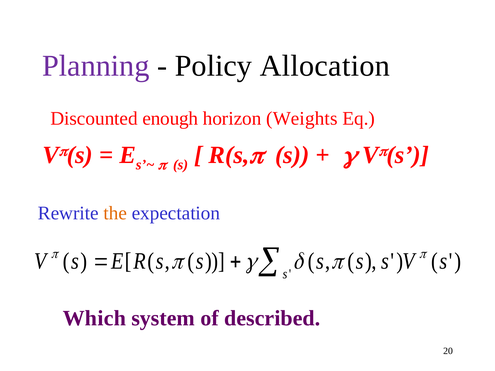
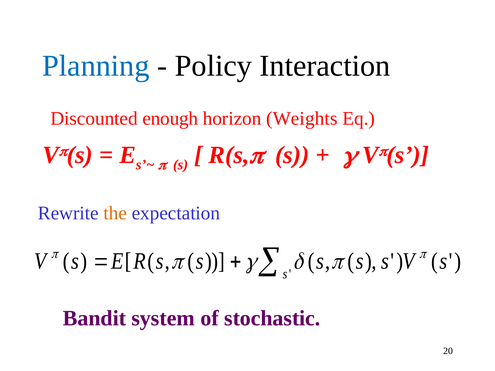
Planning colour: purple -> blue
Allocation: Allocation -> Interaction
Which: Which -> Bandit
described: described -> stochastic
